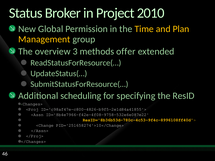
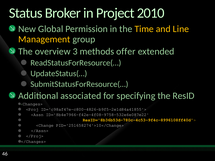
Plan: Plan -> Line
scheduling: scheduling -> associated
